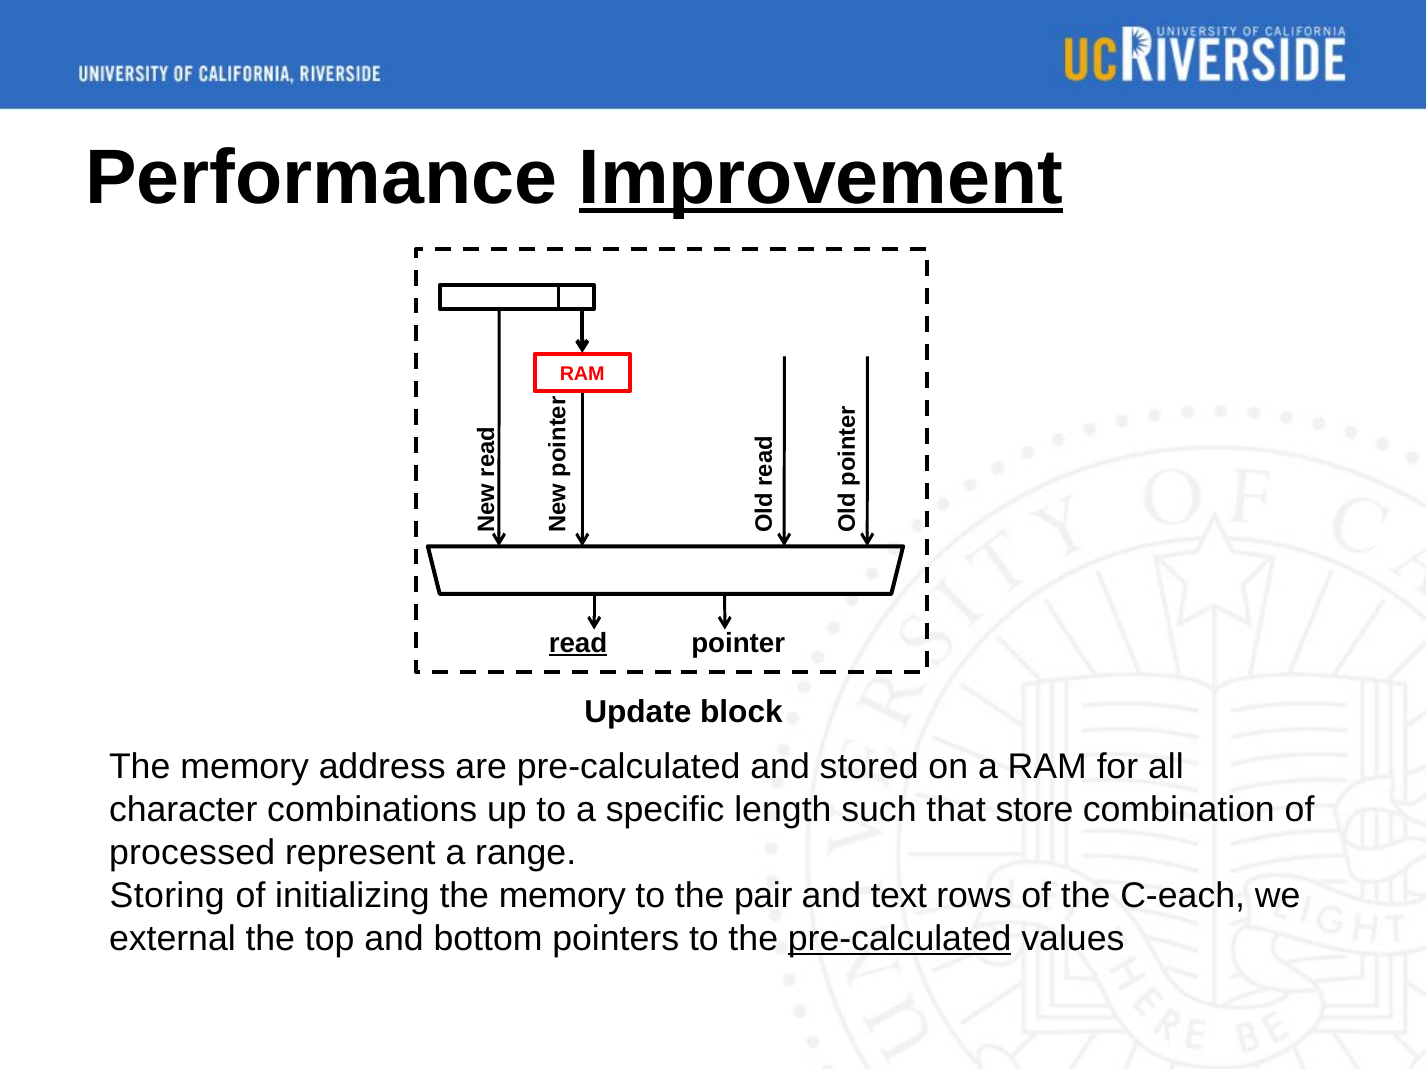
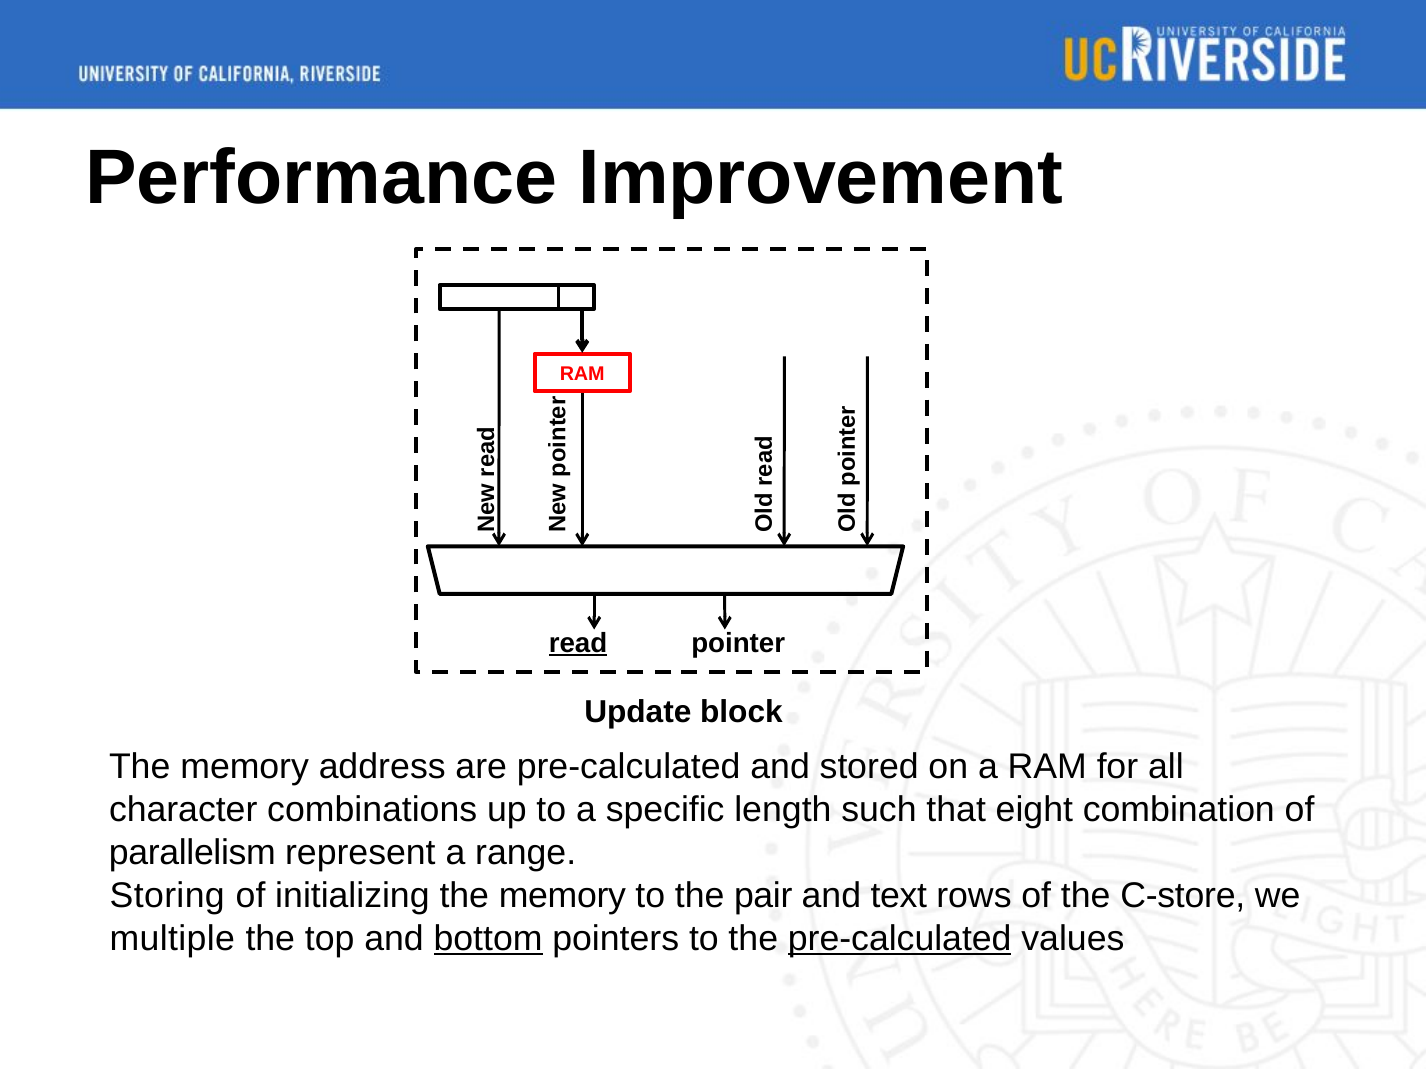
Improvement underline: present -> none
store: store -> eight
processed: processed -> parallelism
C-each: C-each -> C-store
external: external -> multiple
bottom underline: none -> present
